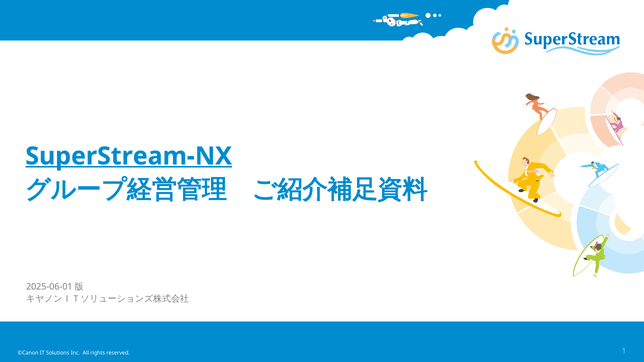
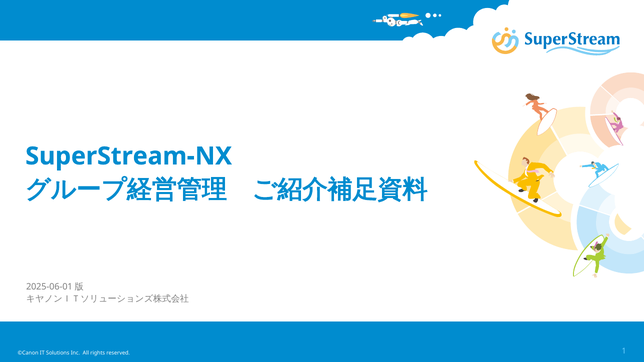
SuperStream-NX underline: present -> none
